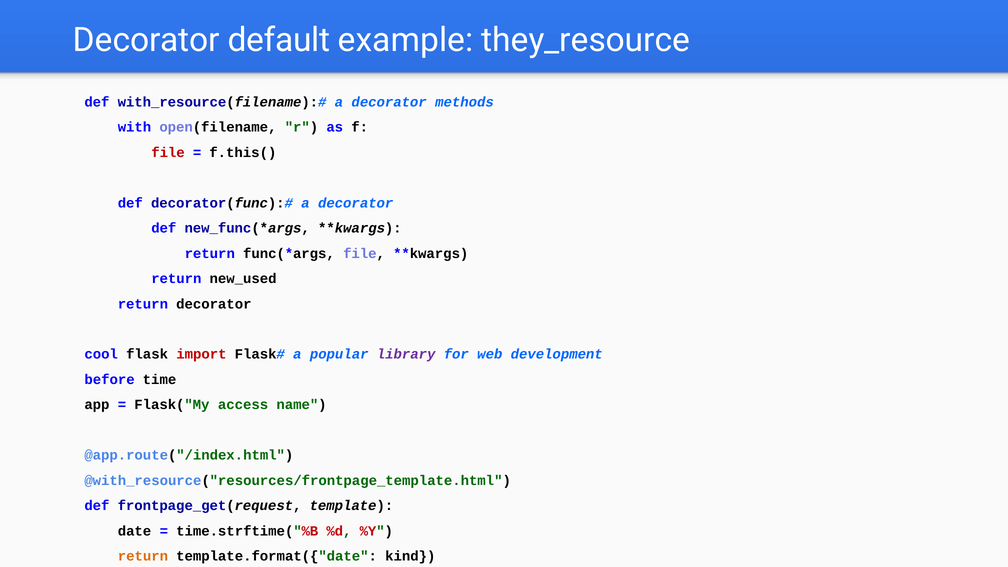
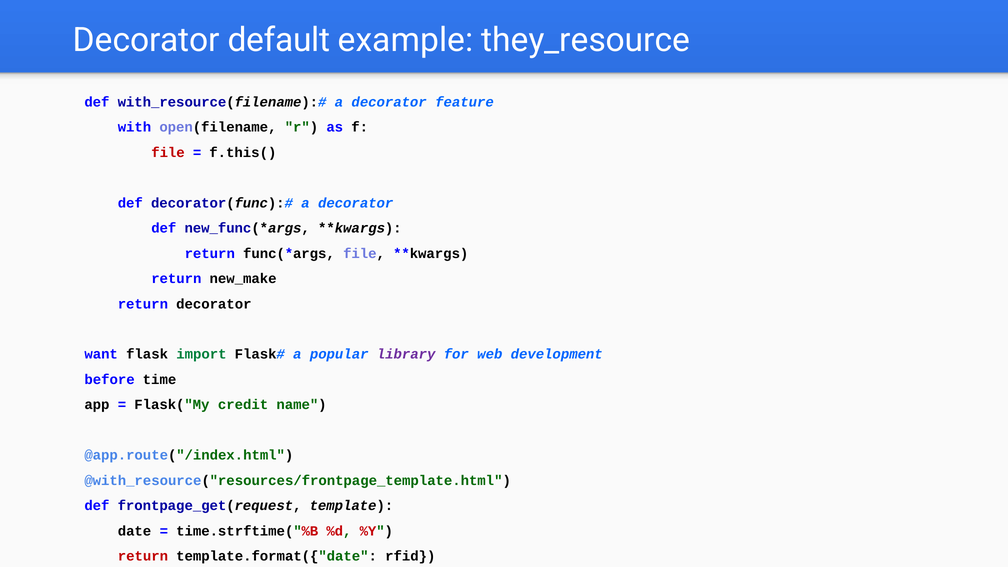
methods: methods -> feature
new_used: new_used -> new_make
cool: cool -> want
import colour: red -> green
access: access -> credit
return at (143, 556) colour: orange -> red
kind: kind -> rfid
